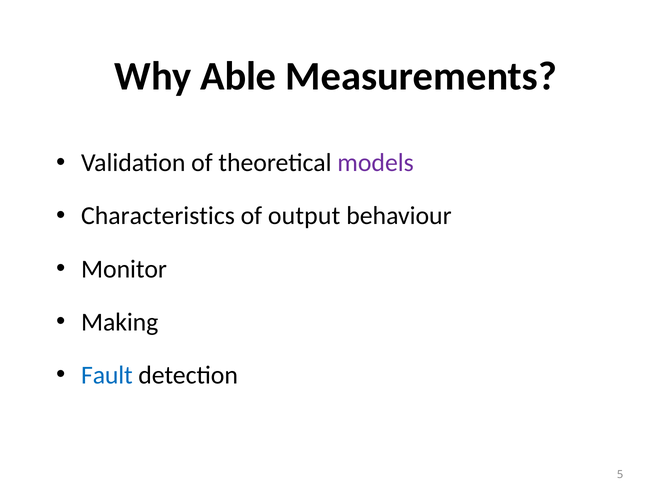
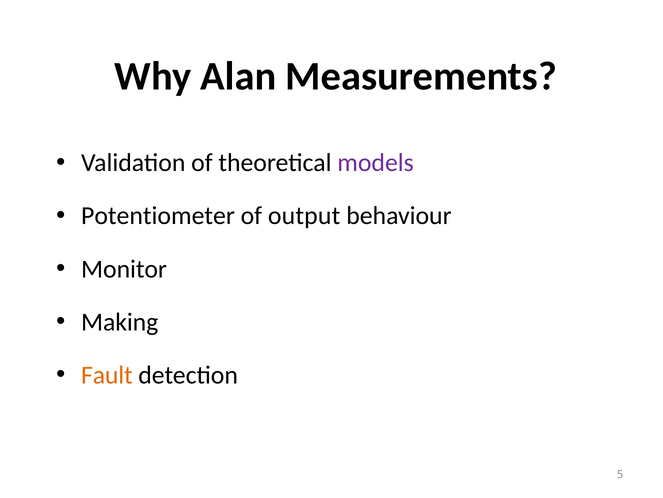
Able: Able -> Alan
Characteristics: Characteristics -> Potentiometer
Fault colour: blue -> orange
